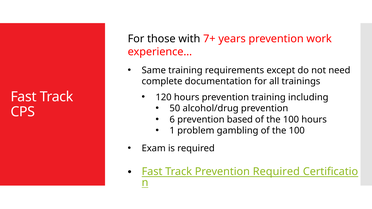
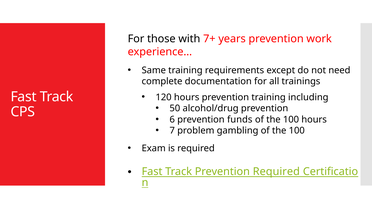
based: based -> funds
1: 1 -> 7
